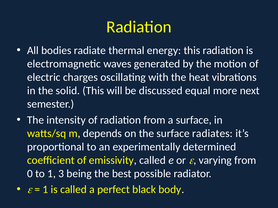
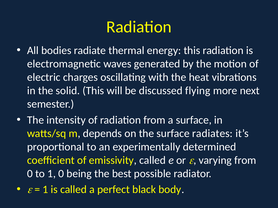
equal: equal -> flying
1 3: 3 -> 0
